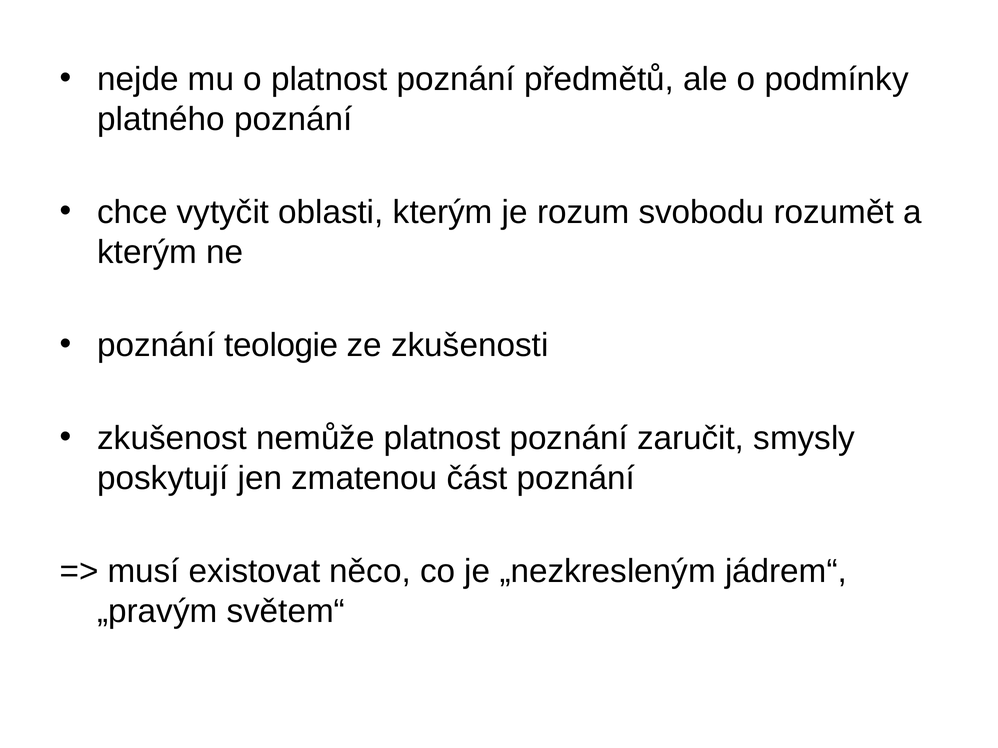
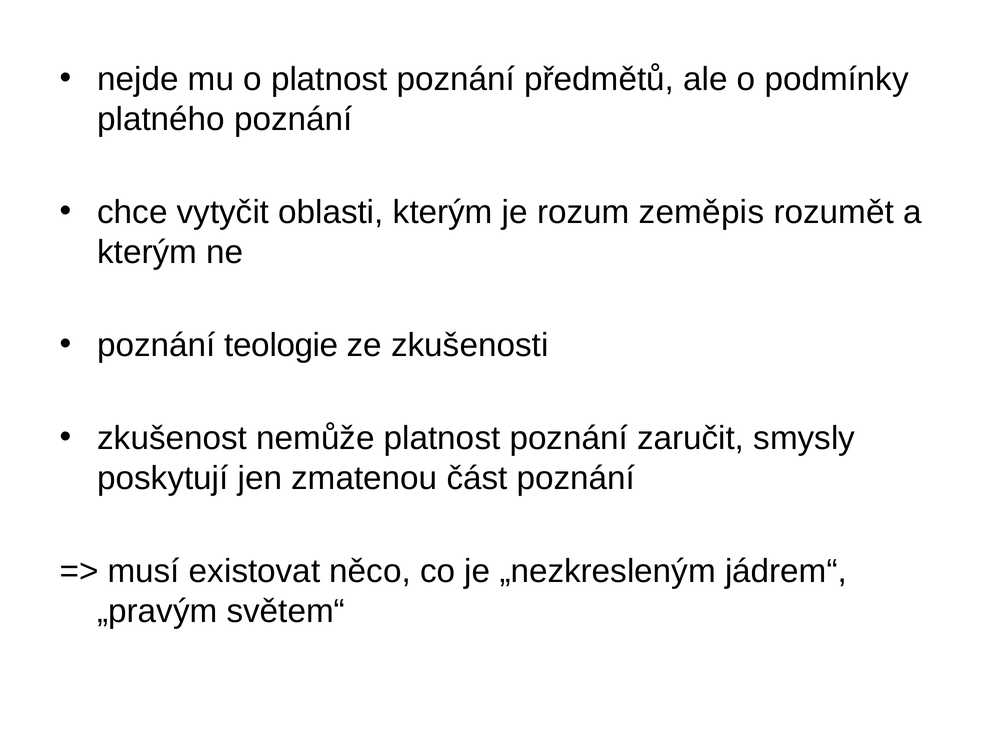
svobodu: svobodu -> zeměpis
